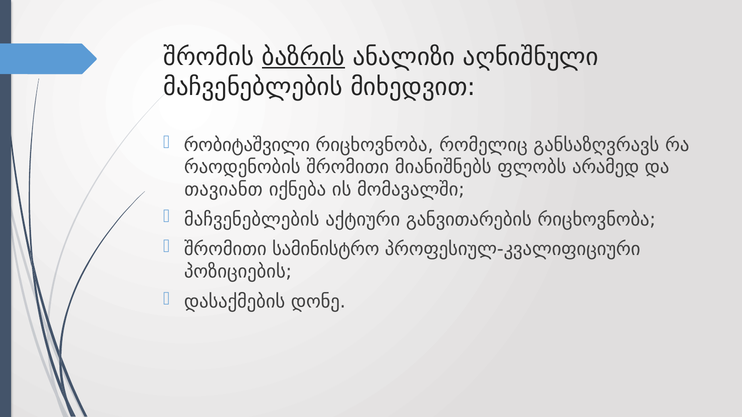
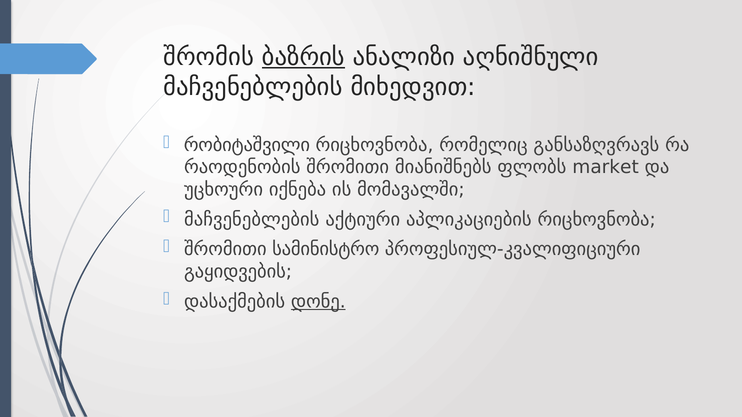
არამედ: არამედ -> market
თავიანთ: თავიანთ -> უცხოური
განვითარების: განვითარების -> აპლიკაციების
პოზიციების: პოზიციების -> გაყიდვების
დონე underline: none -> present
